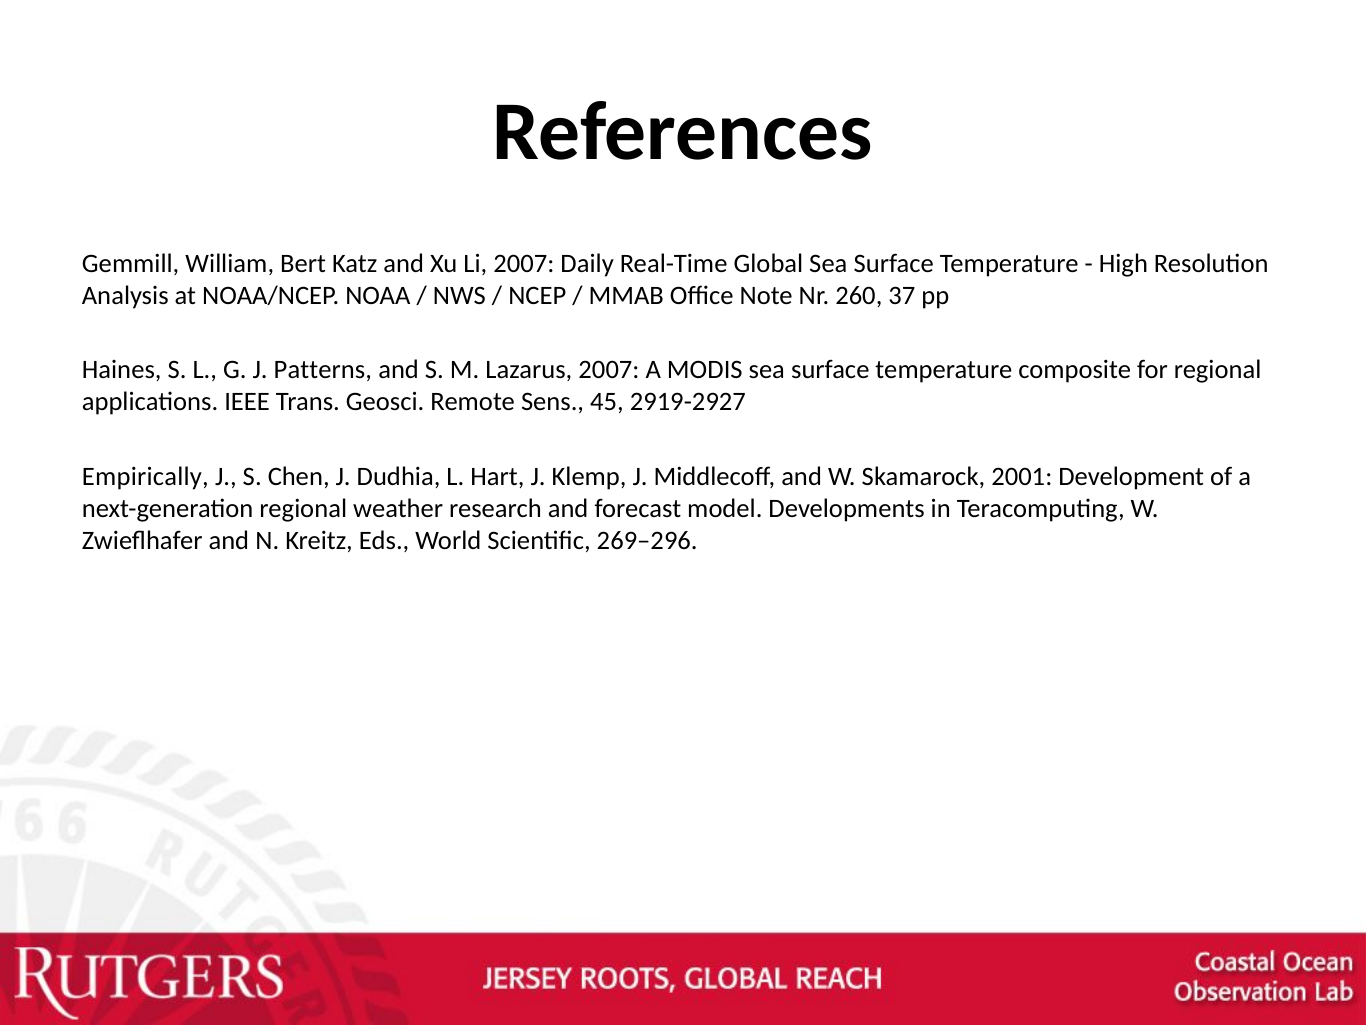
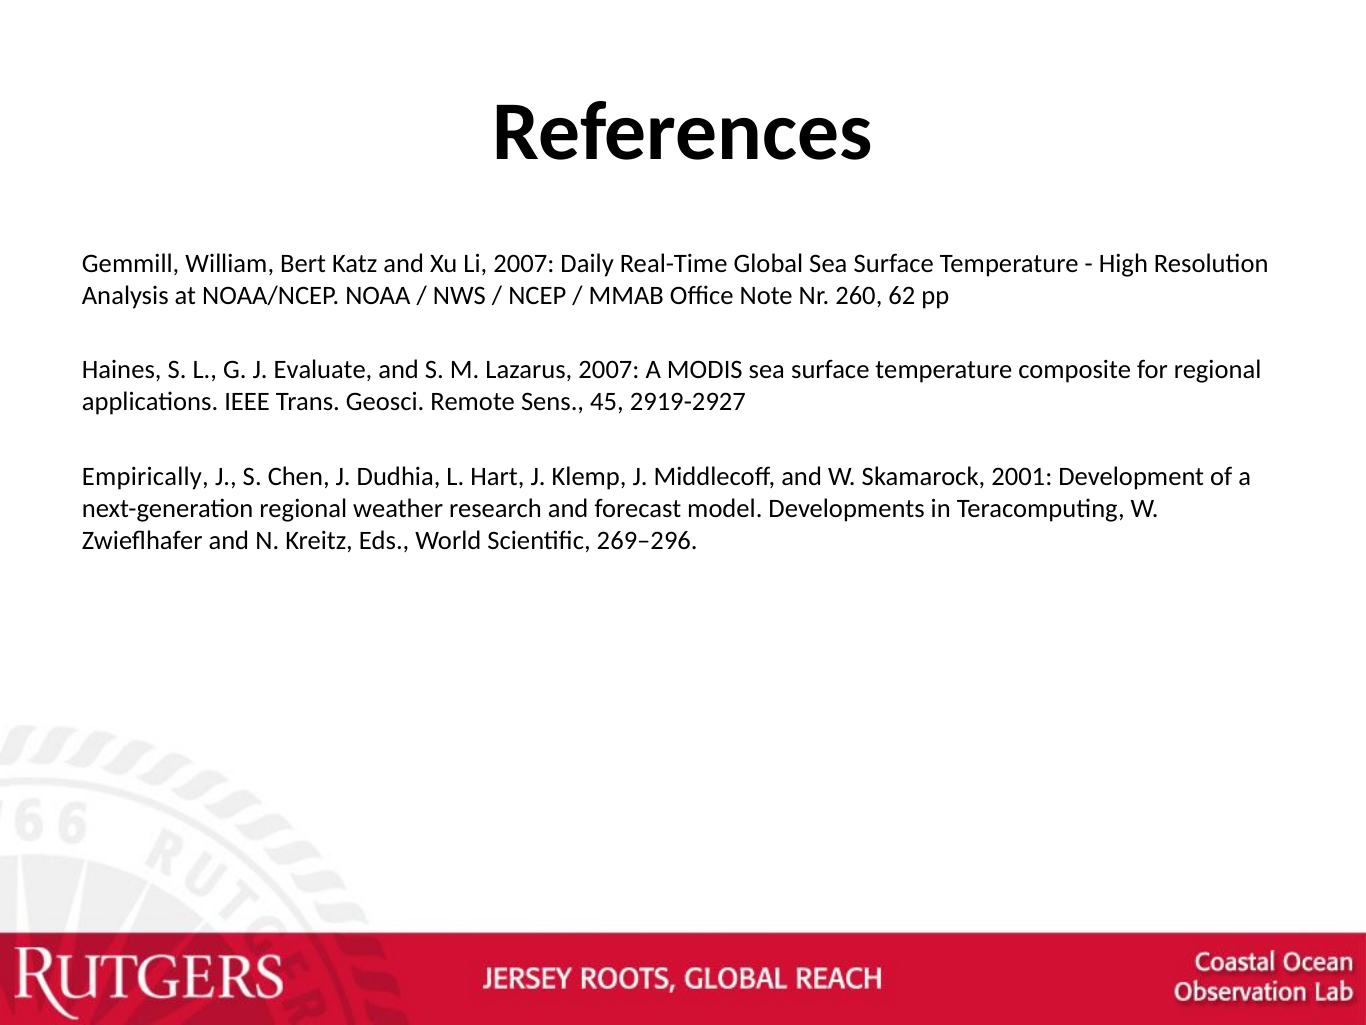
37: 37 -> 62
Patterns: Patterns -> Evaluate
